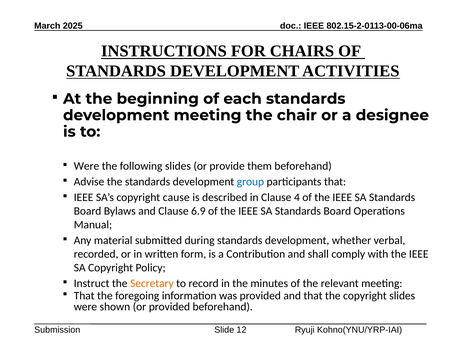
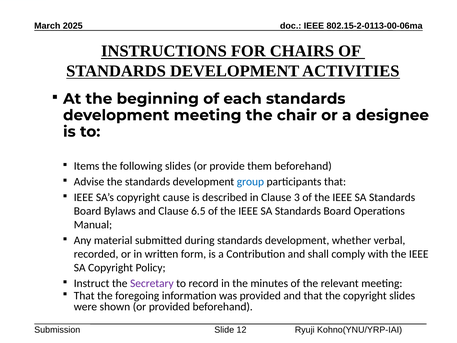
Were at (87, 166): Were -> Items
4: 4 -> 3
6.9: 6.9 -> 6.5
Secretary colour: orange -> purple
